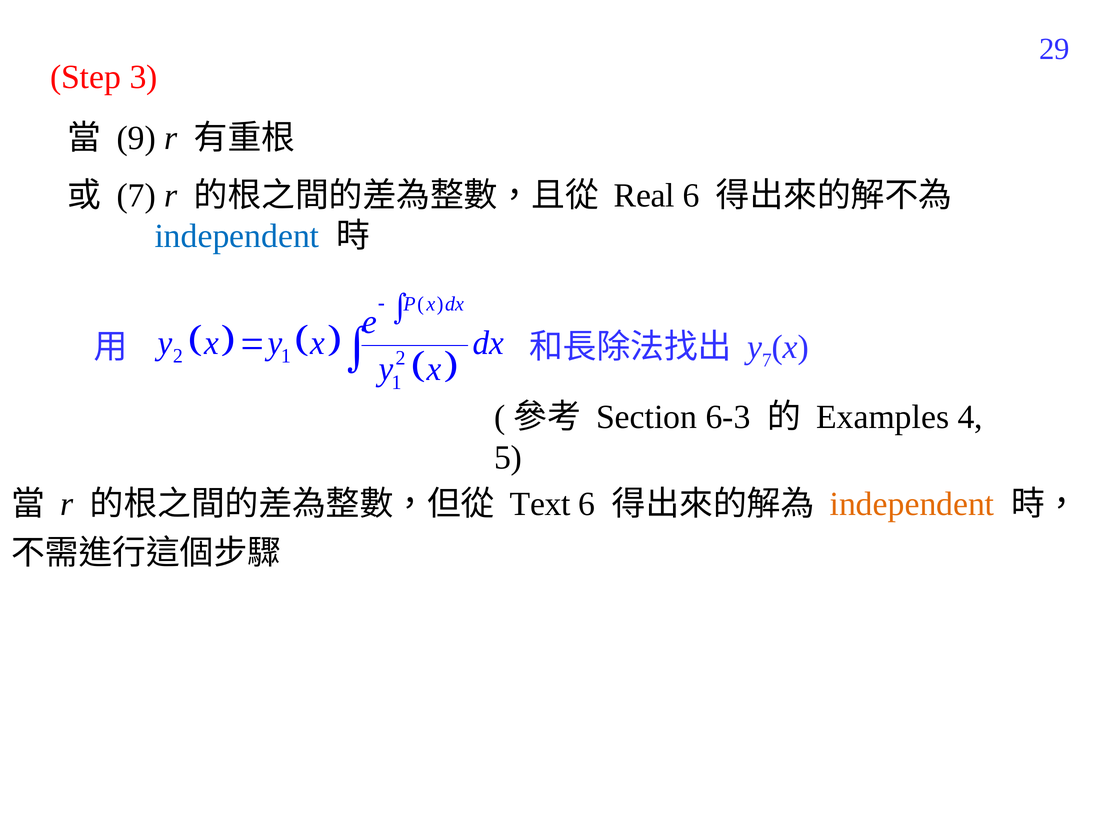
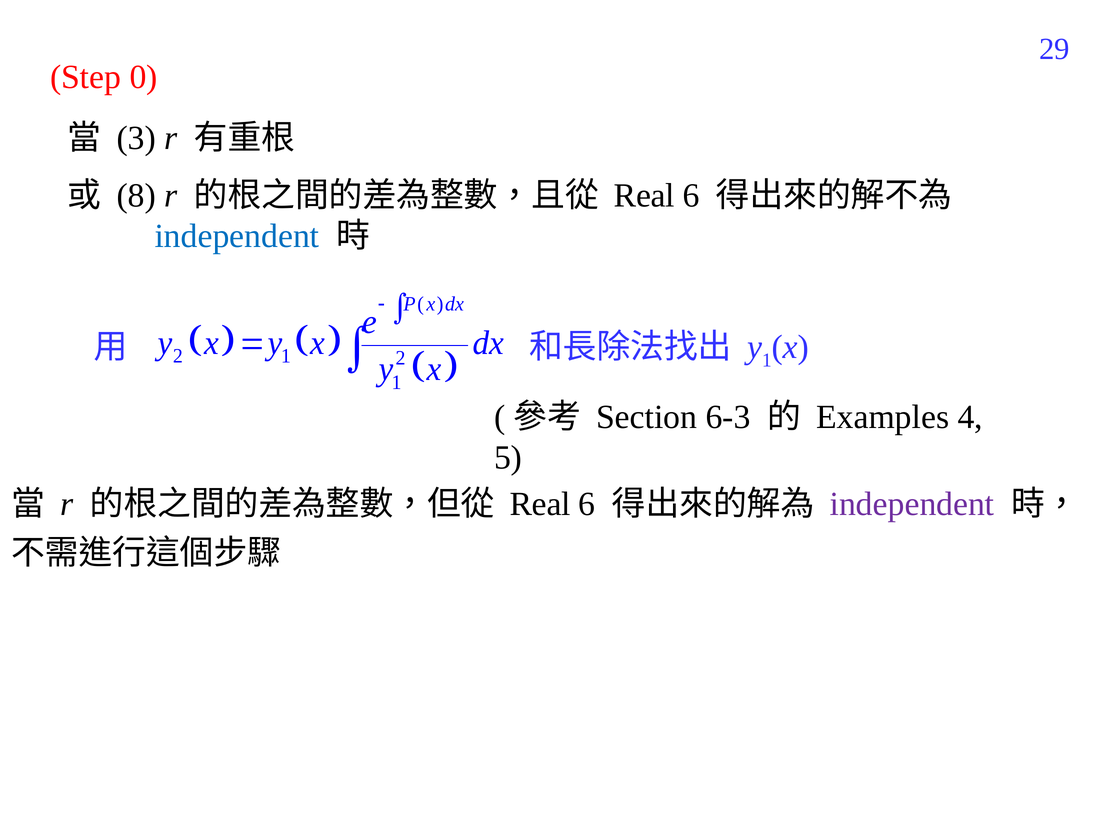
3: 3 -> 0
9: 9 -> 3
7 at (136, 195): 7 -> 8
7 at (767, 360): 7 -> 1
Text at (540, 504): Text -> Real
independent at (912, 504) colour: orange -> purple
